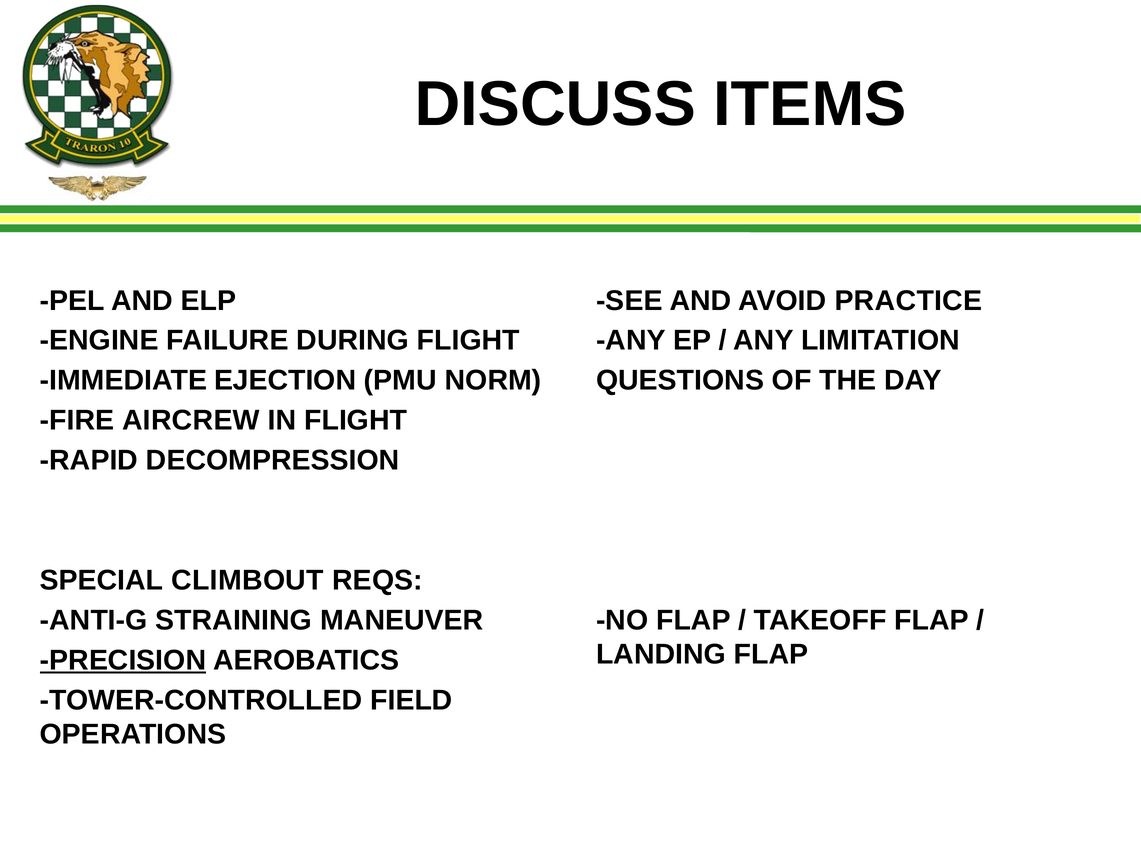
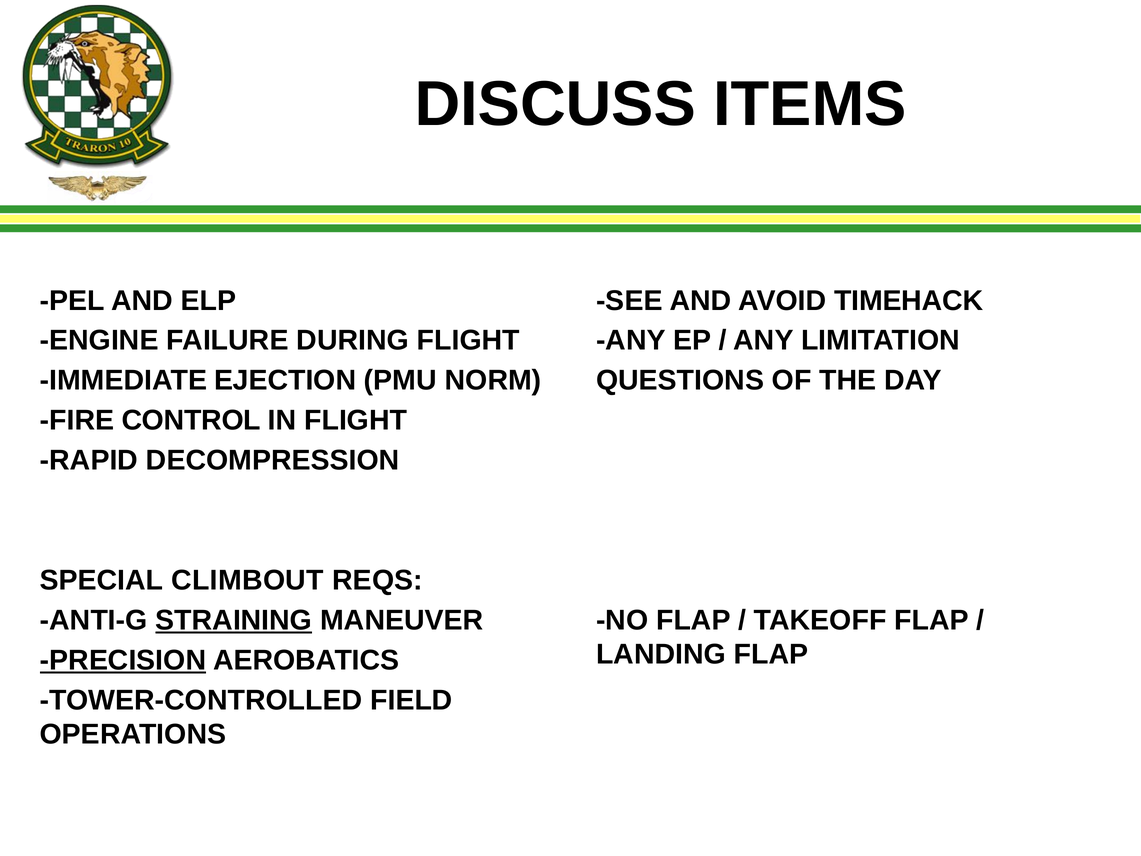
PRACTICE: PRACTICE -> TIMEHACK
AIRCREW: AIRCREW -> CONTROL
STRAINING underline: none -> present
